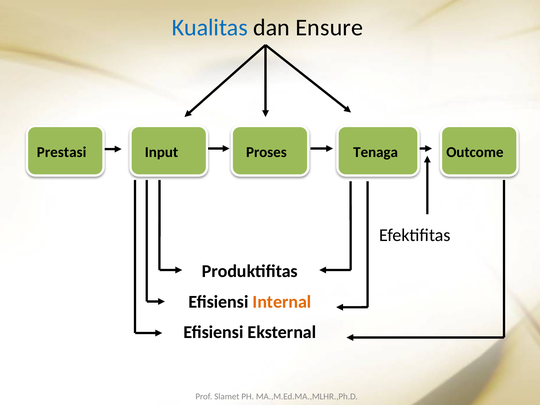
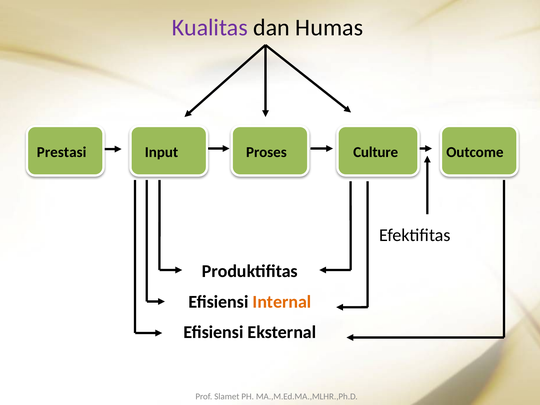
Kualitas colour: blue -> purple
Ensure: Ensure -> Humas
Tenaga: Tenaga -> Culture
